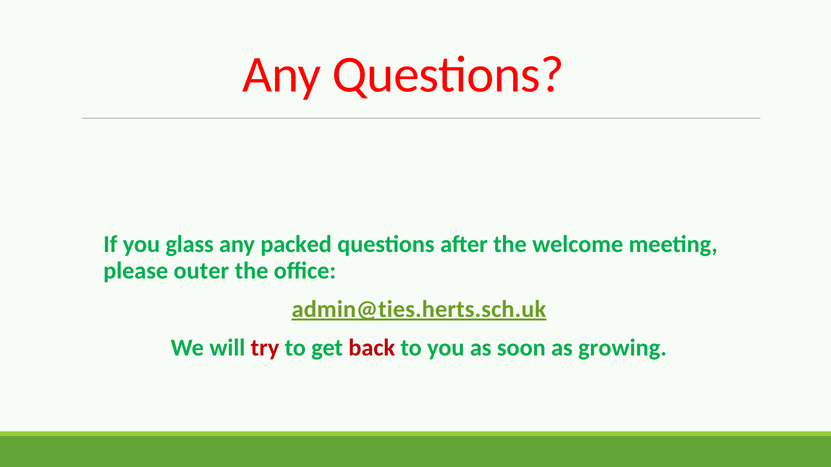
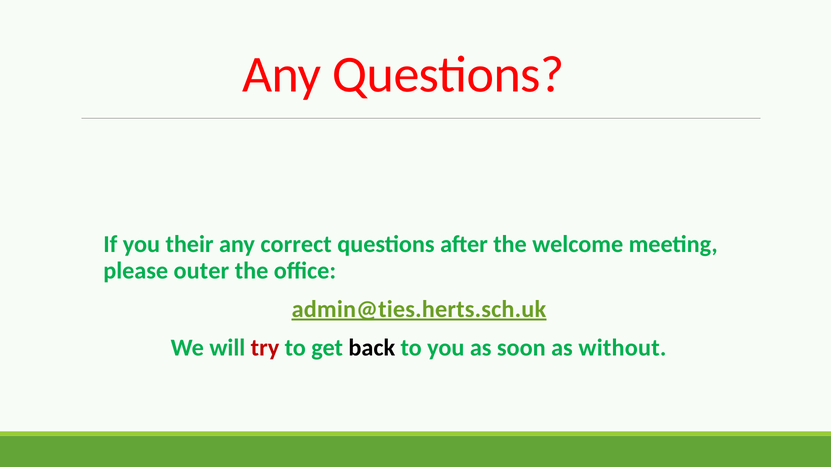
glass: glass -> their
packed: packed -> correct
back colour: red -> black
growing: growing -> without
